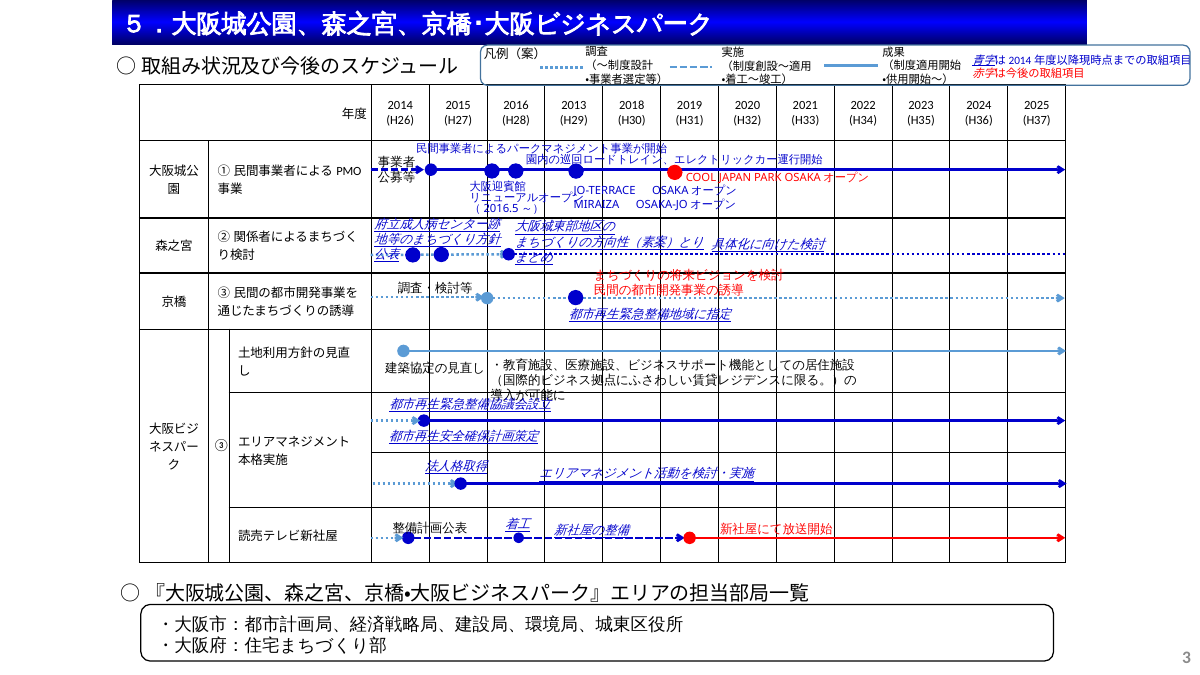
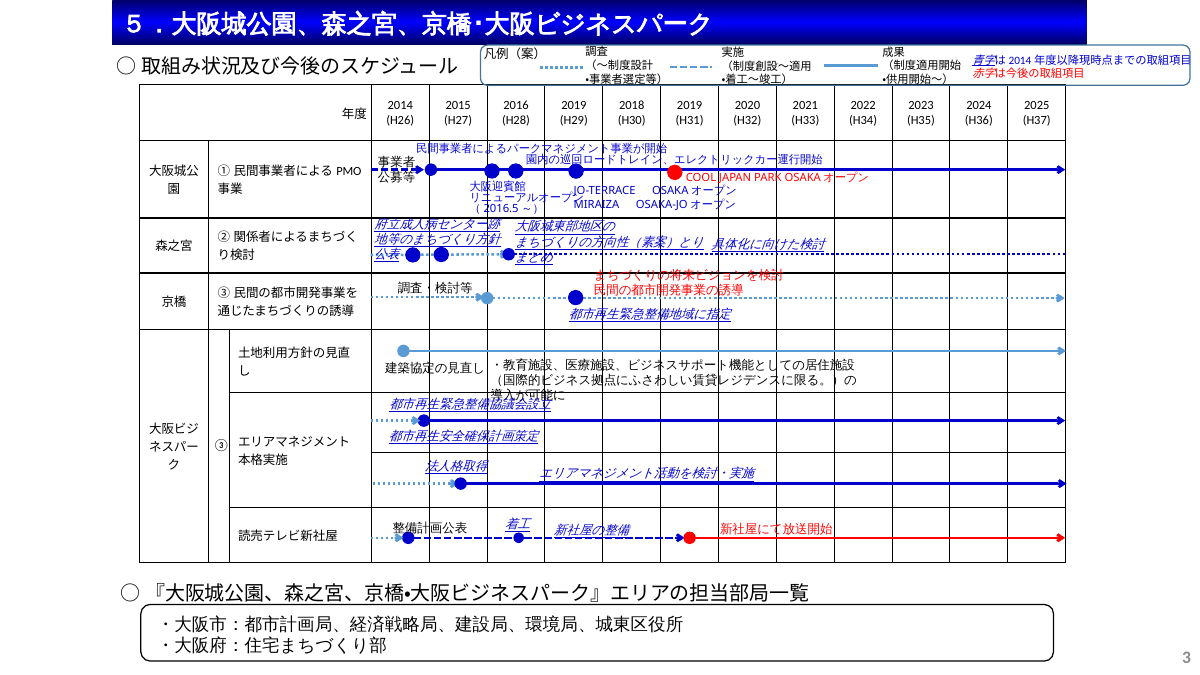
2013 at (574, 105): 2013 -> 2019
